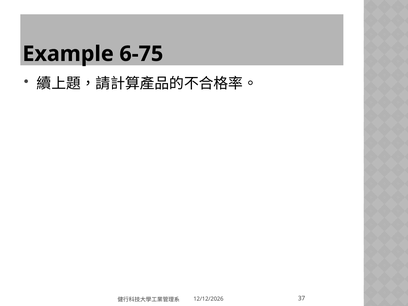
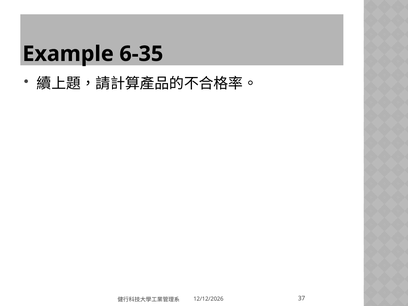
6-75: 6-75 -> 6-35
